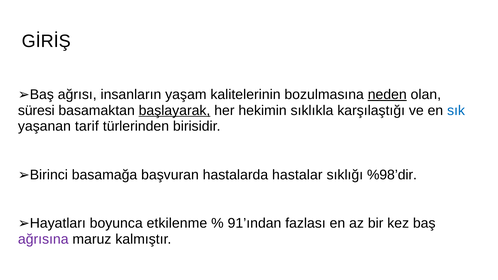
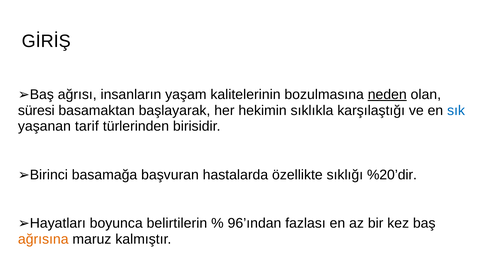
başlayarak underline: present -> none
hastalar: hastalar -> özellikte
%98’dir: %98’dir -> %20’dir
etkilenme: etkilenme -> belirtilerin
91’ından: 91’ından -> 96’ından
ağrısına colour: purple -> orange
